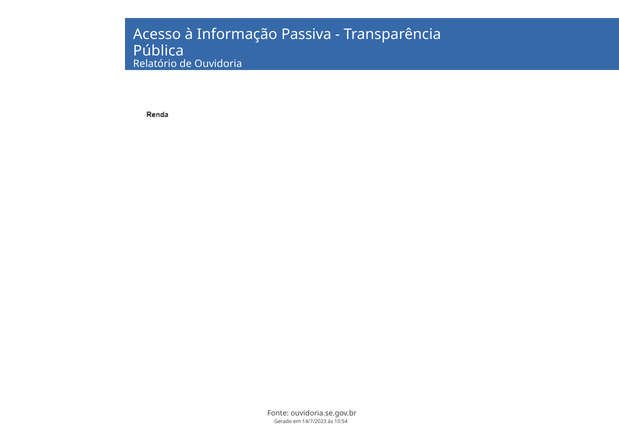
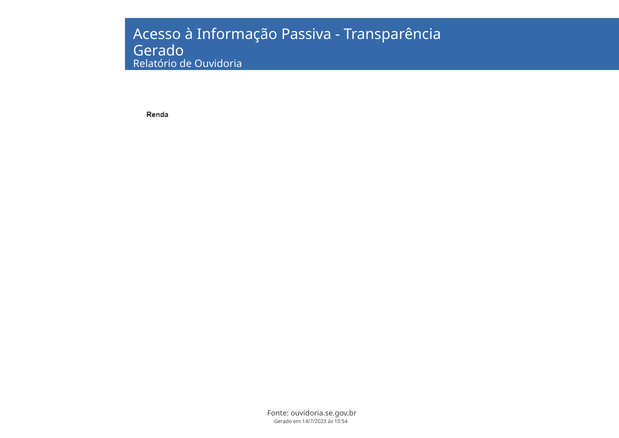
Pública at (158, 51): Pública -> Gerado
